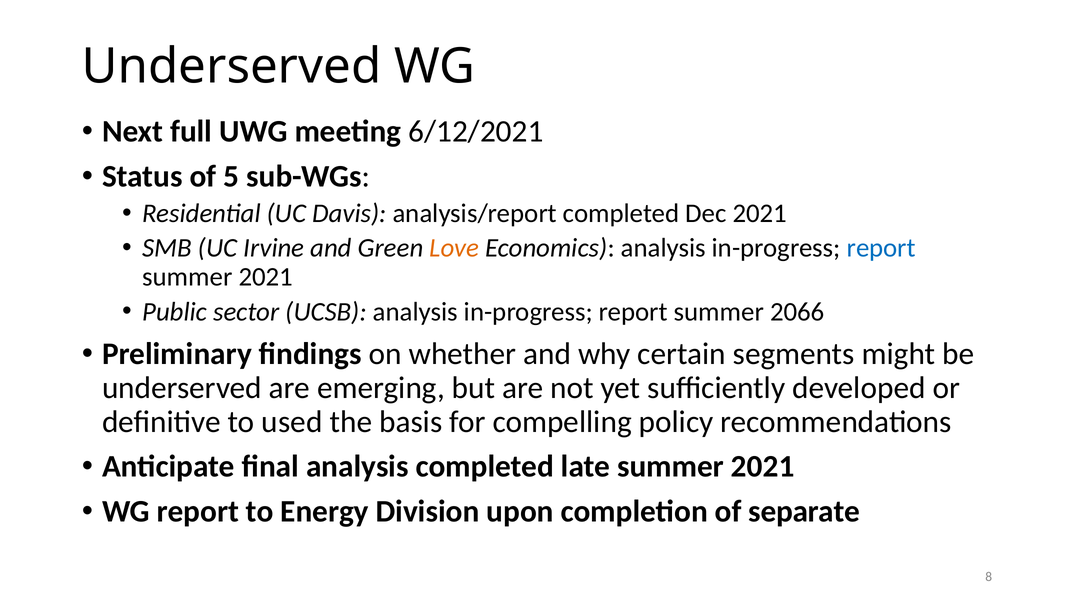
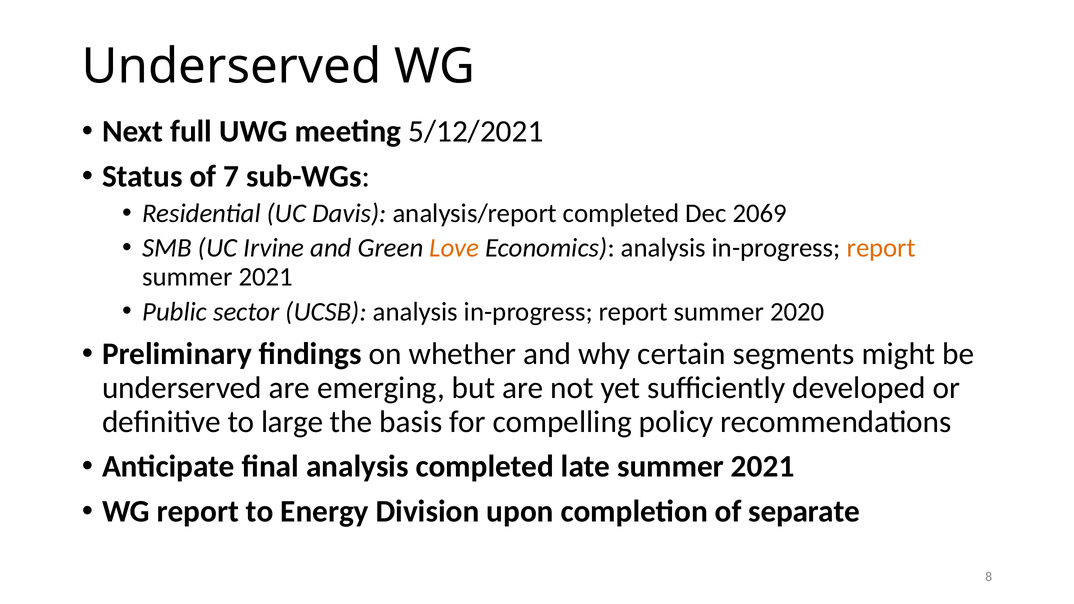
6/12/2021: 6/12/2021 -> 5/12/2021
5: 5 -> 7
Dec 2021: 2021 -> 2069
report at (881, 248) colour: blue -> orange
2066: 2066 -> 2020
used: used -> large
